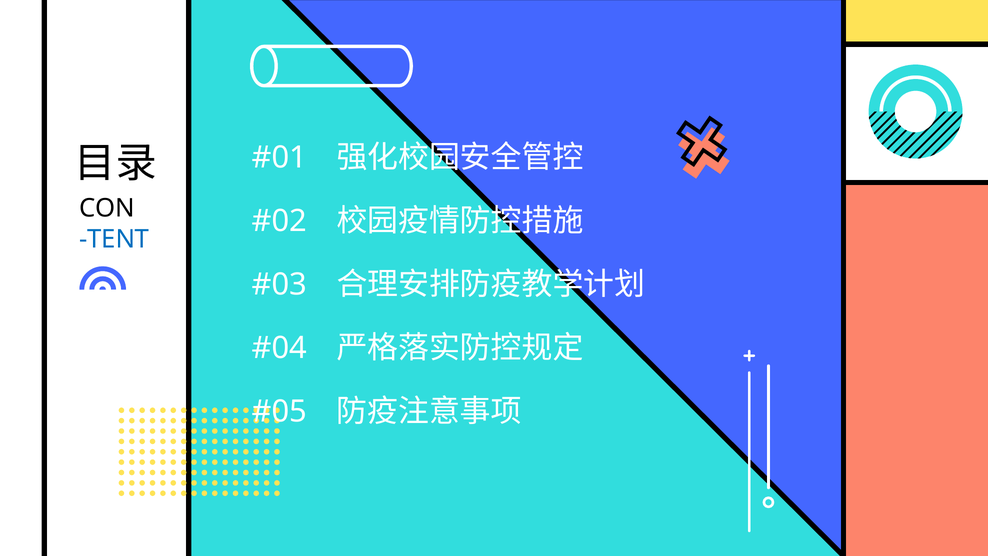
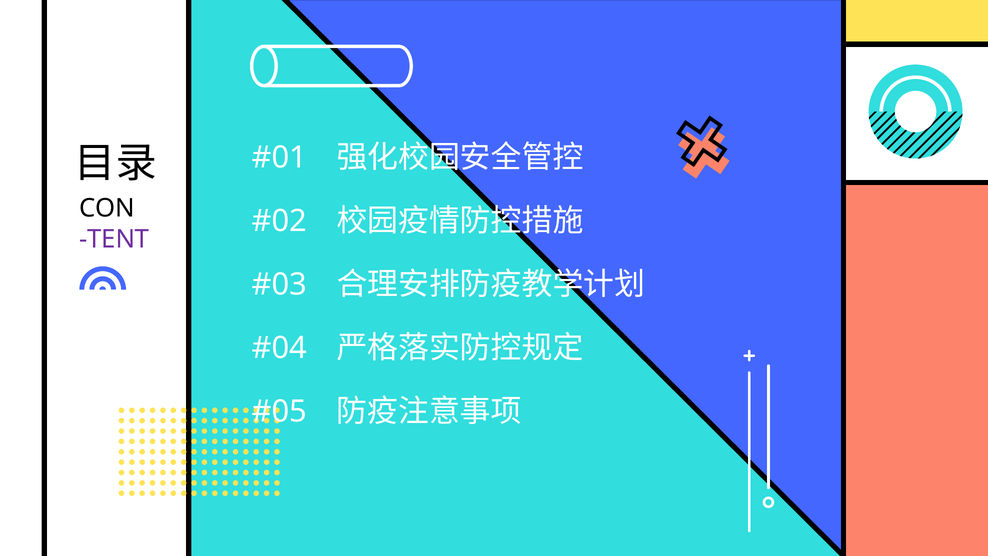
TENT colour: blue -> purple
